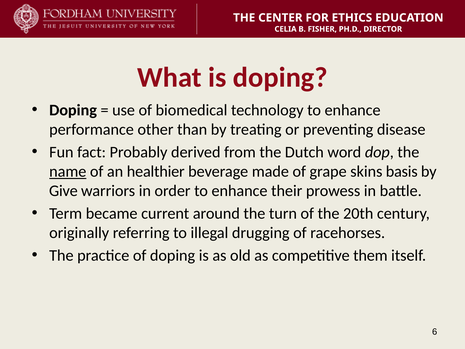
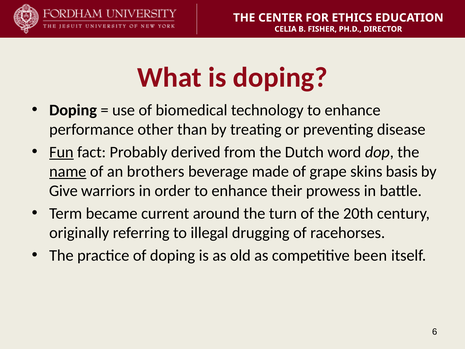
Fun underline: none -> present
healthier: healthier -> brothers
them: them -> been
